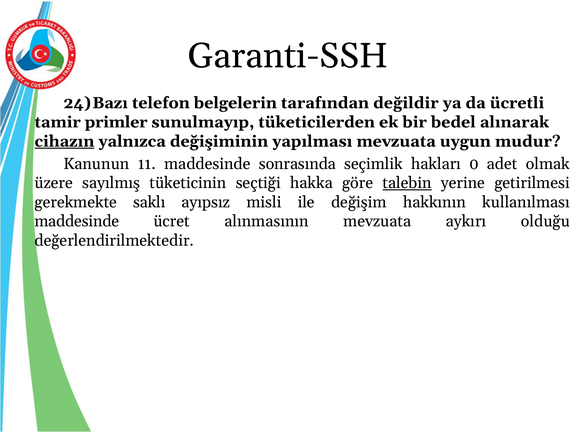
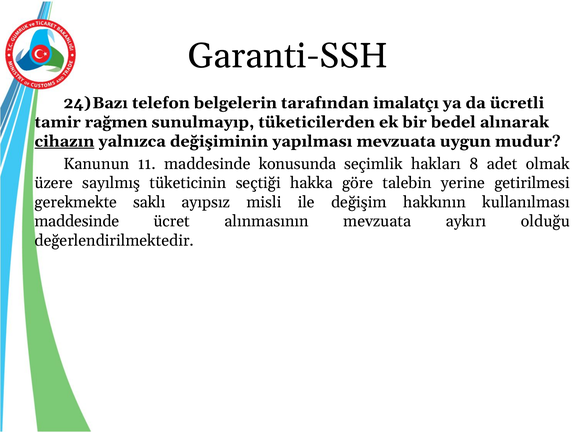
değildir: değildir -> imalatçı
primler: primler -> rağmen
sonrasında: sonrasında -> konusunda
0: 0 -> 8
talebin underline: present -> none
